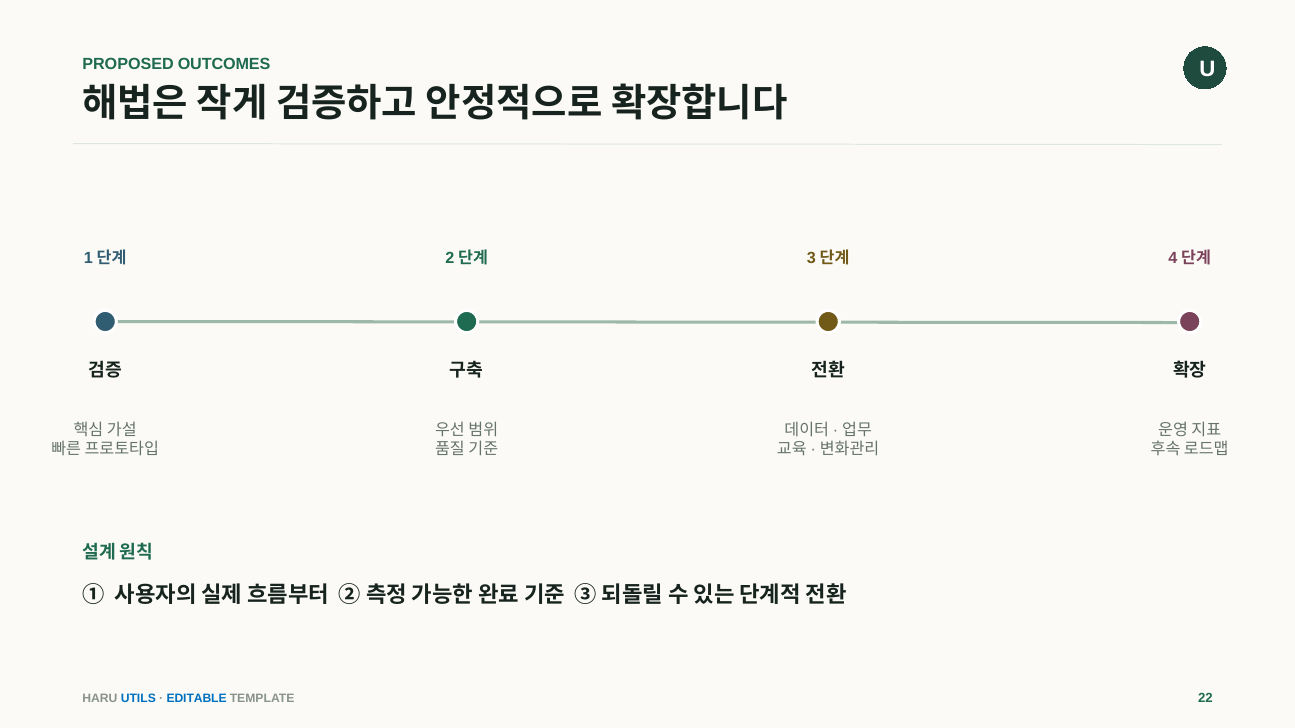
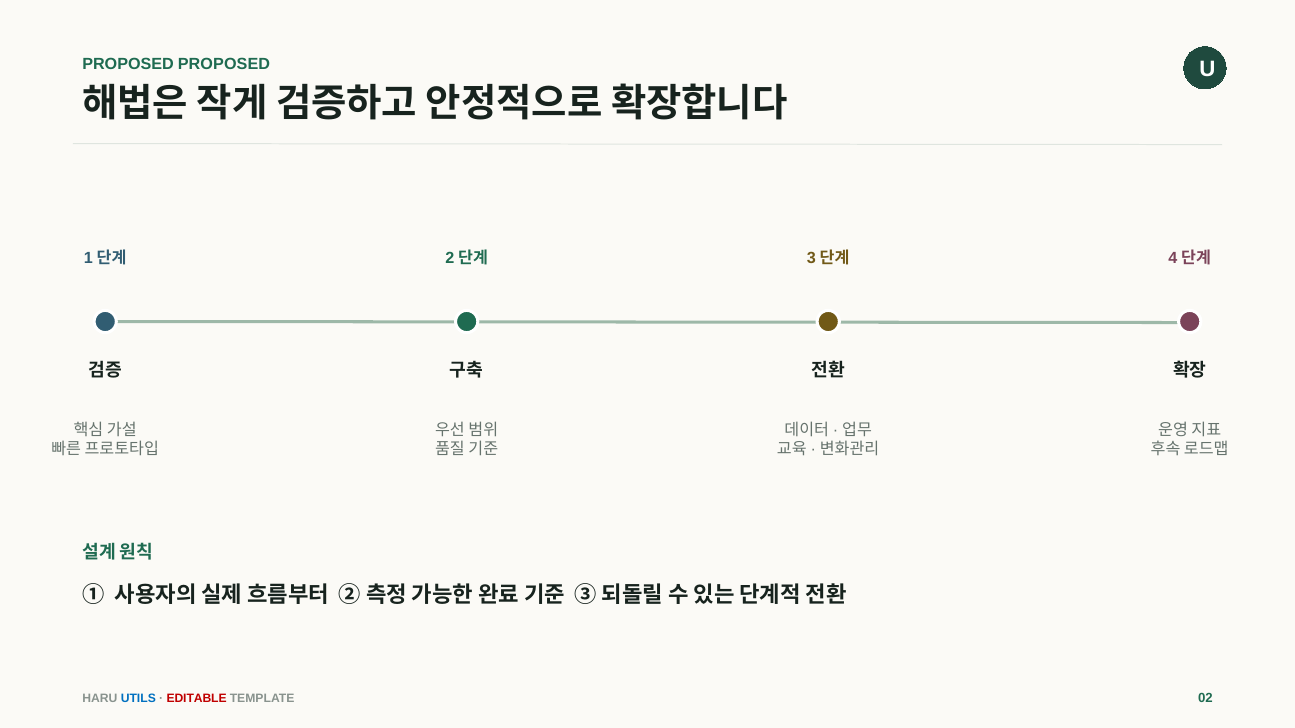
PROPOSED OUTCOMES: OUTCOMES -> PROPOSED
EDITABLE colour: blue -> red
22: 22 -> 02
